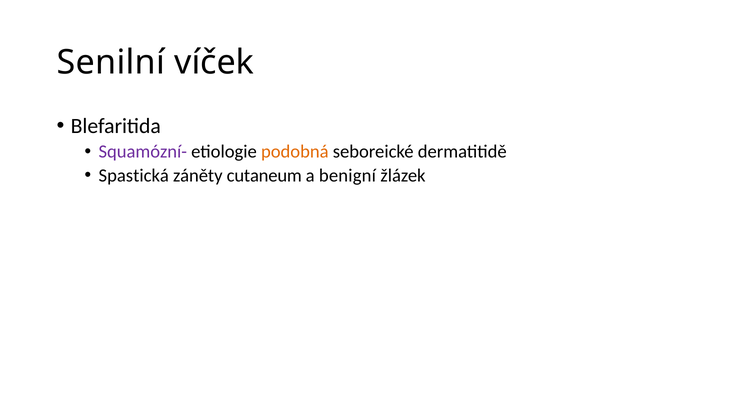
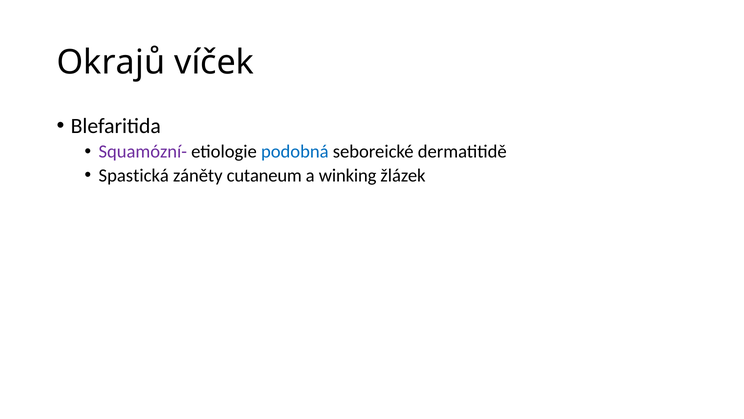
Senilní: Senilní -> Okrajů
podobná colour: orange -> blue
benigní: benigní -> winking
